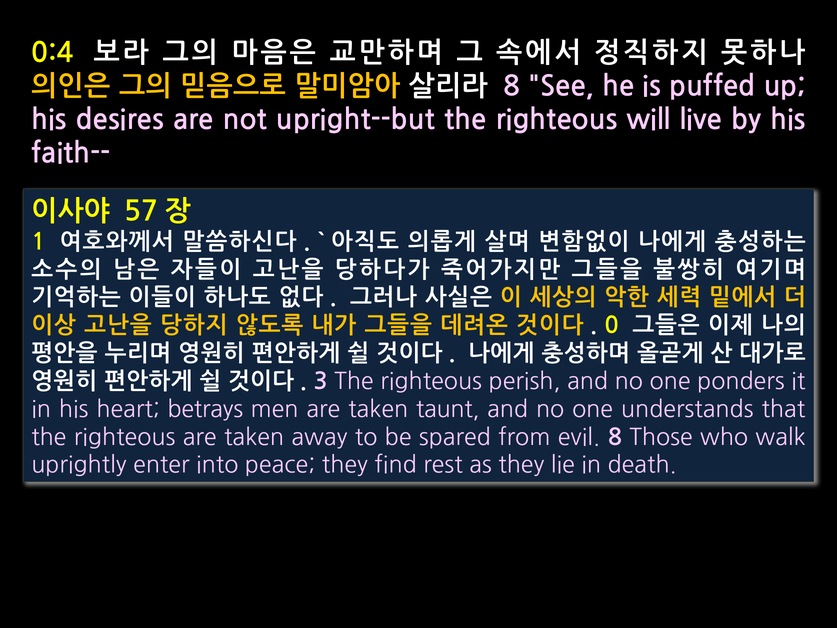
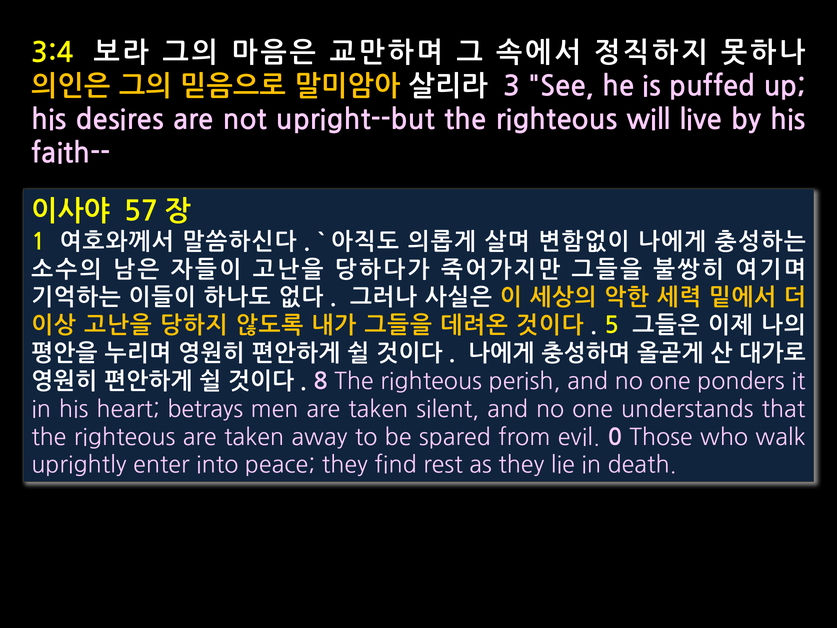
0:4: 0:4 -> 3:4
8 at (512, 87): 8 -> 3
0: 0 -> 5
3: 3 -> 8
taunt: taunt -> silent
evil 8: 8 -> 0
